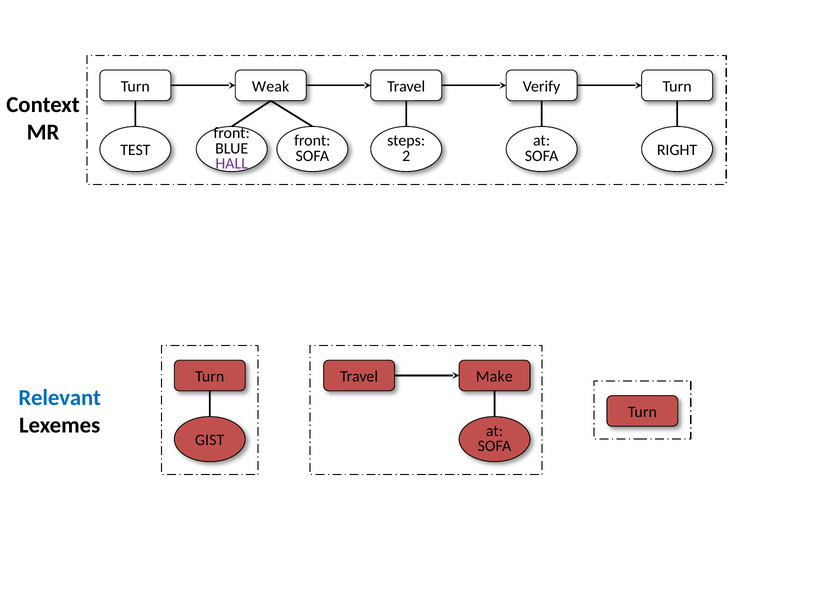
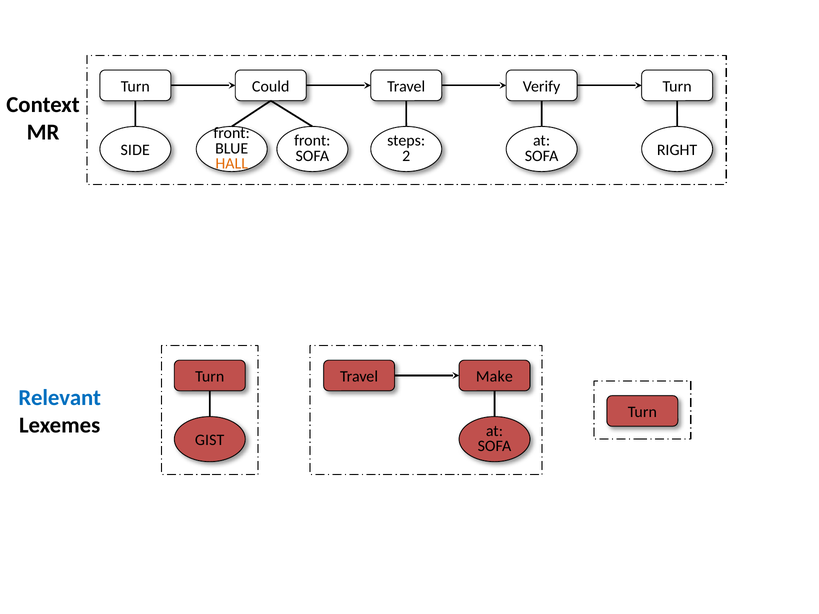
Weak: Weak -> Could
TEST: TEST -> SIDE
HALL colour: purple -> orange
